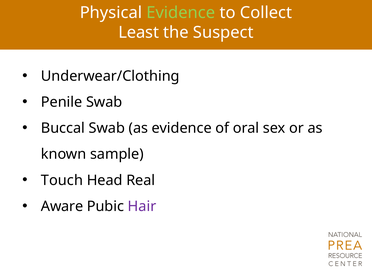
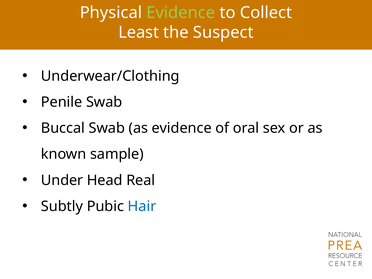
Touch: Touch -> Under
Aware: Aware -> Subtly
Hair colour: purple -> blue
